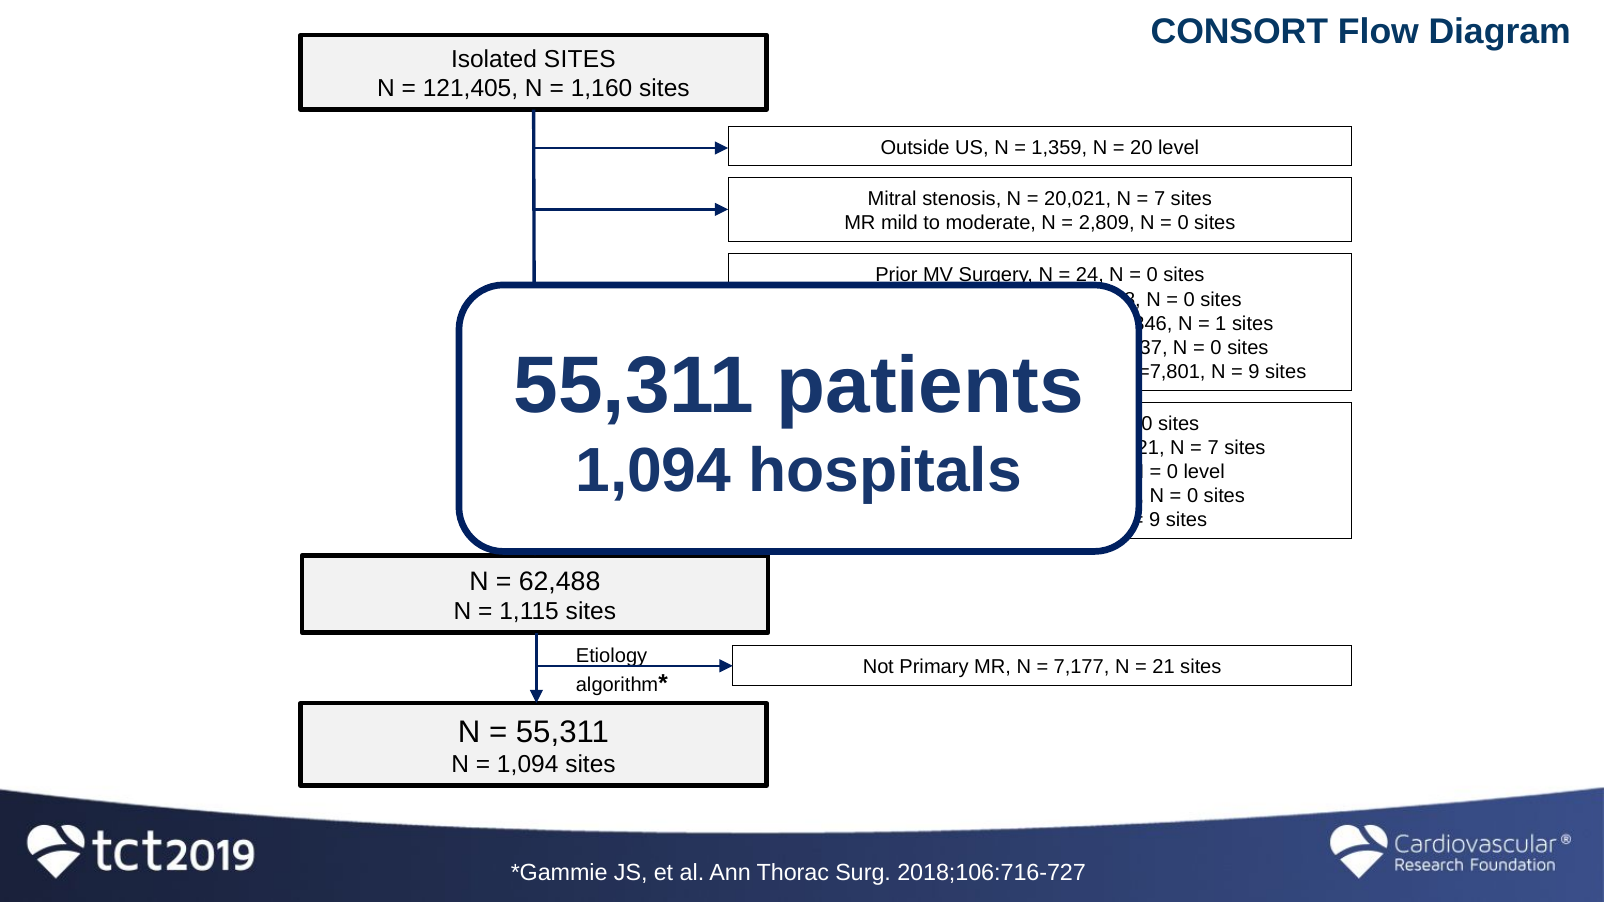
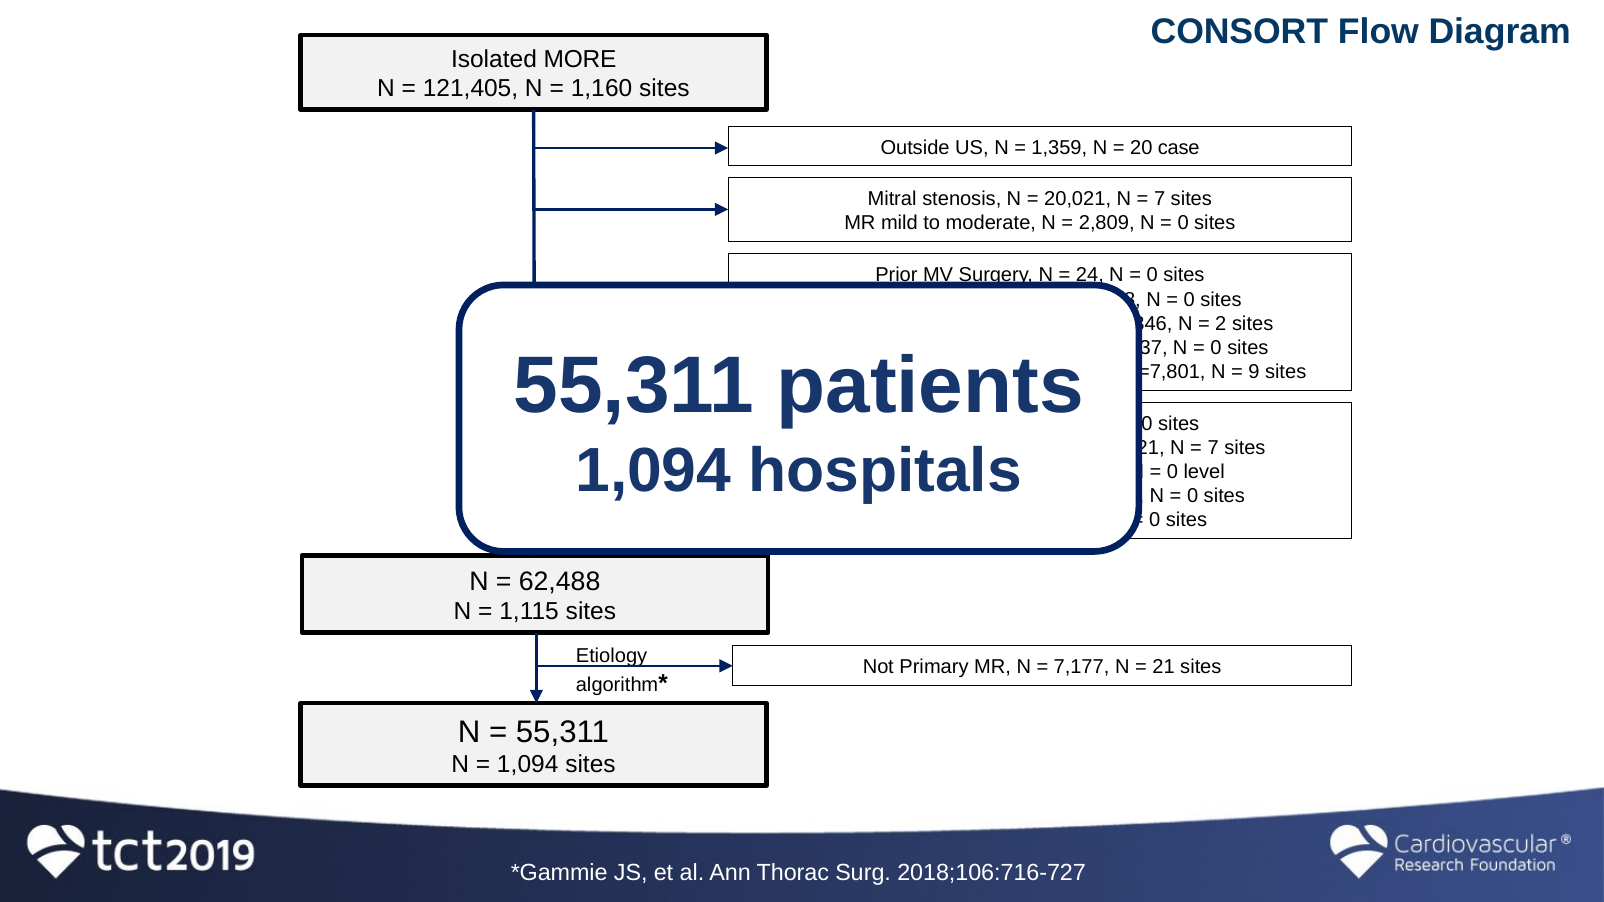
Isolated SITES: SITES -> MORE
20 level: level -> case
1: 1 -> 2
9 at (1155, 520): 9 -> 0
